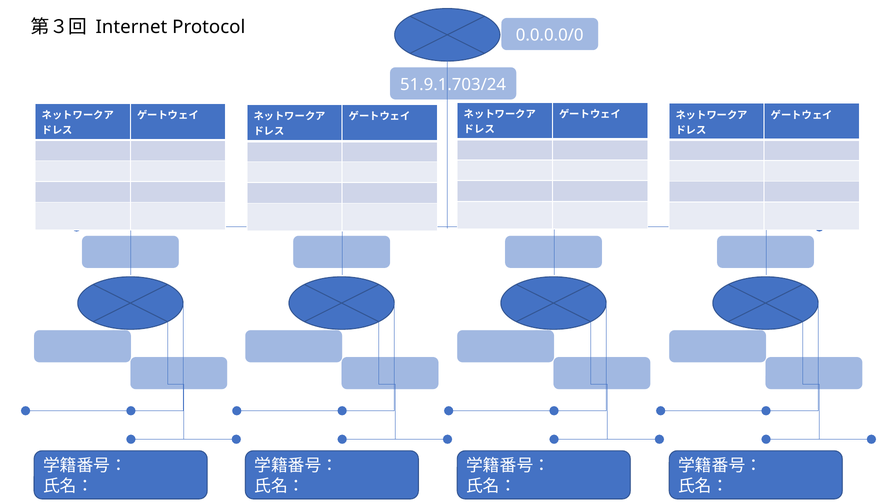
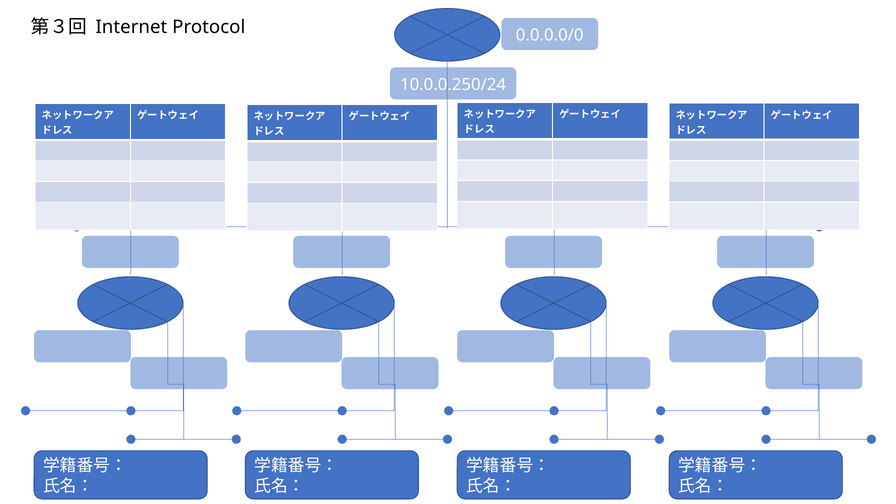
51.9.1.703/24: 51.9.1.703/24 -> 10.0.0.250/24
